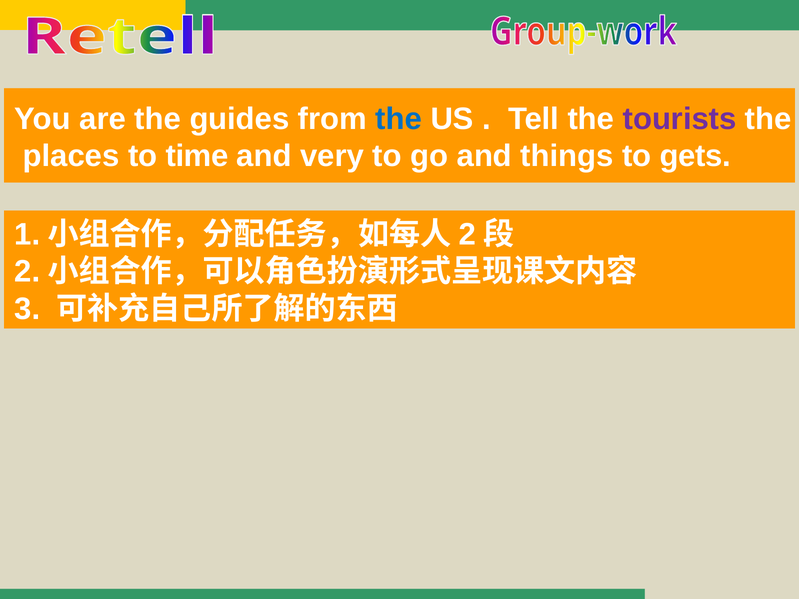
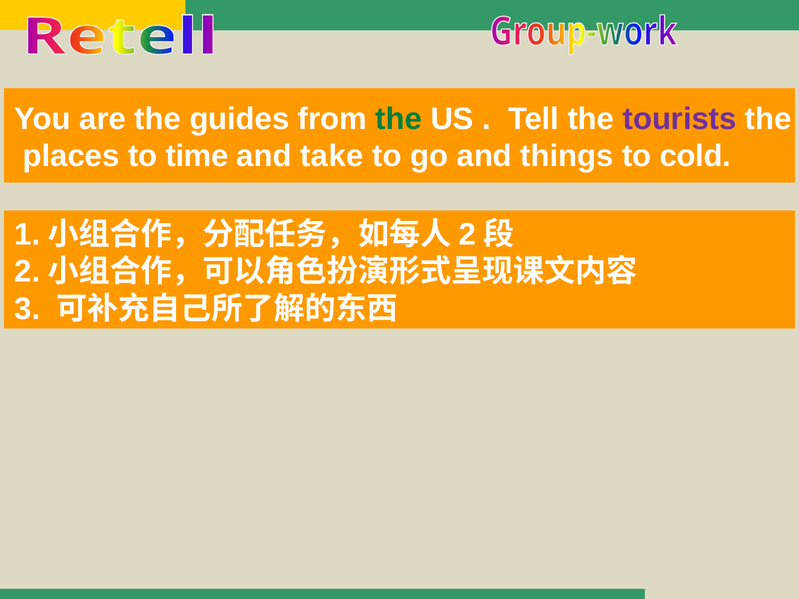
the at (399, 119) colour: blue -> green
very: very -> take
gets: gets -> cold
